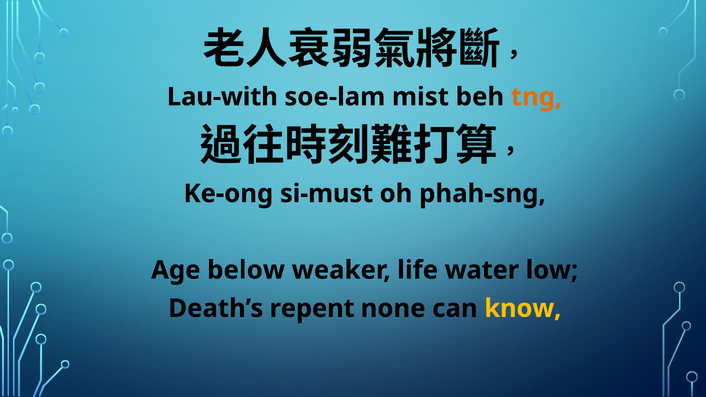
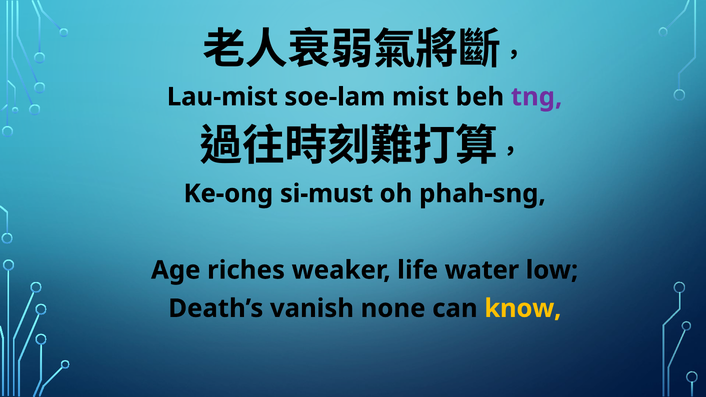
Lau-with: Lau-with -> Lau-mist
tng colour: orange -> purple
below: below -> riches
repent: repent -> vanish
